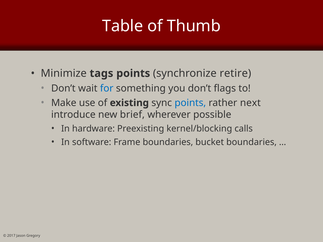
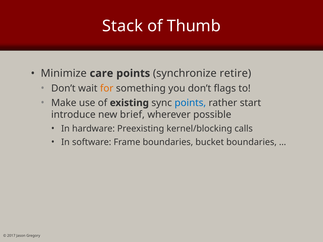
Table: Table -> Stack
tags: tags -> care
for colour: blue -> orange
next: next -> start
